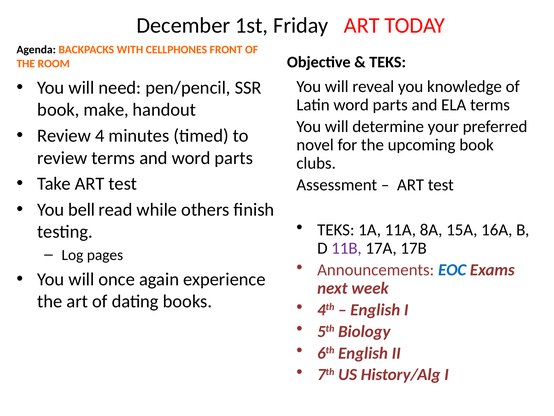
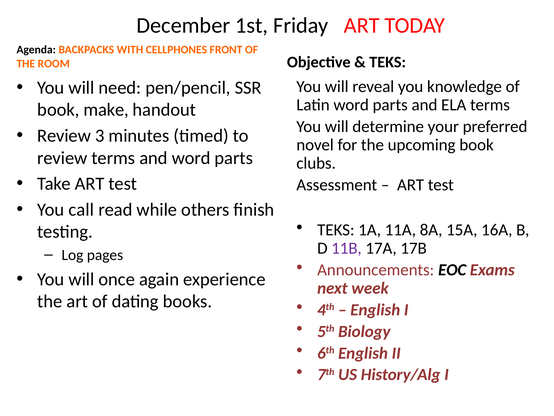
4: 4 -> 3
bell: bell -> call
EOC colour: blue -> black
